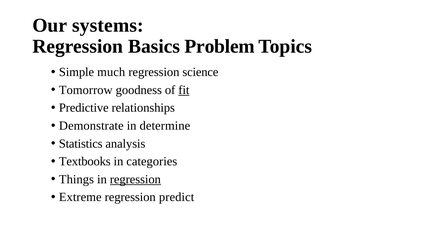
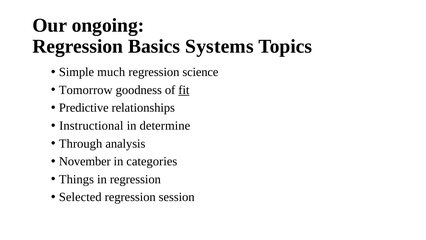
systems: systems -> ongoing
Problem: Problem -> Systems
Demonstrate: Demonstrate -> Instructional
Statistics: Statistics -> Through
Textbooks: Textbooks -> November
regression at (135, 179) underline: present -> none
Extreme: Extreme -> Selected
predict: predict -> session
